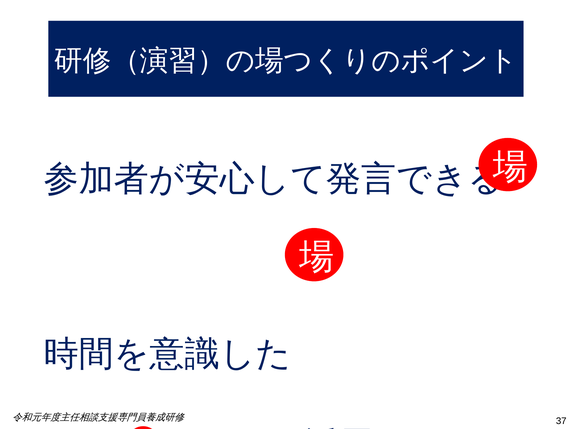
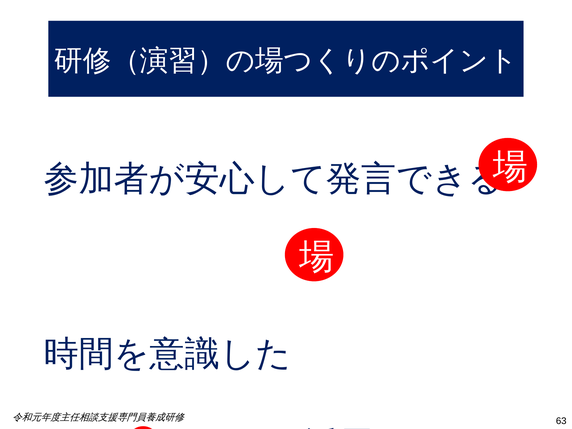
37: 37 -> 63
